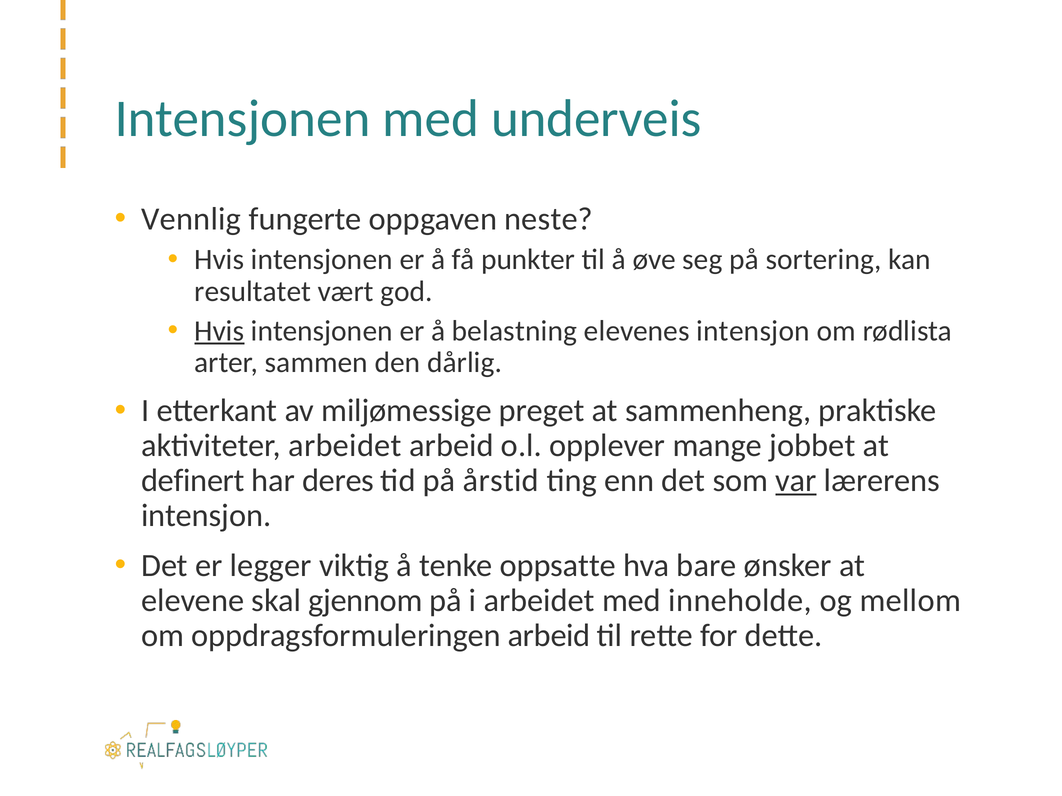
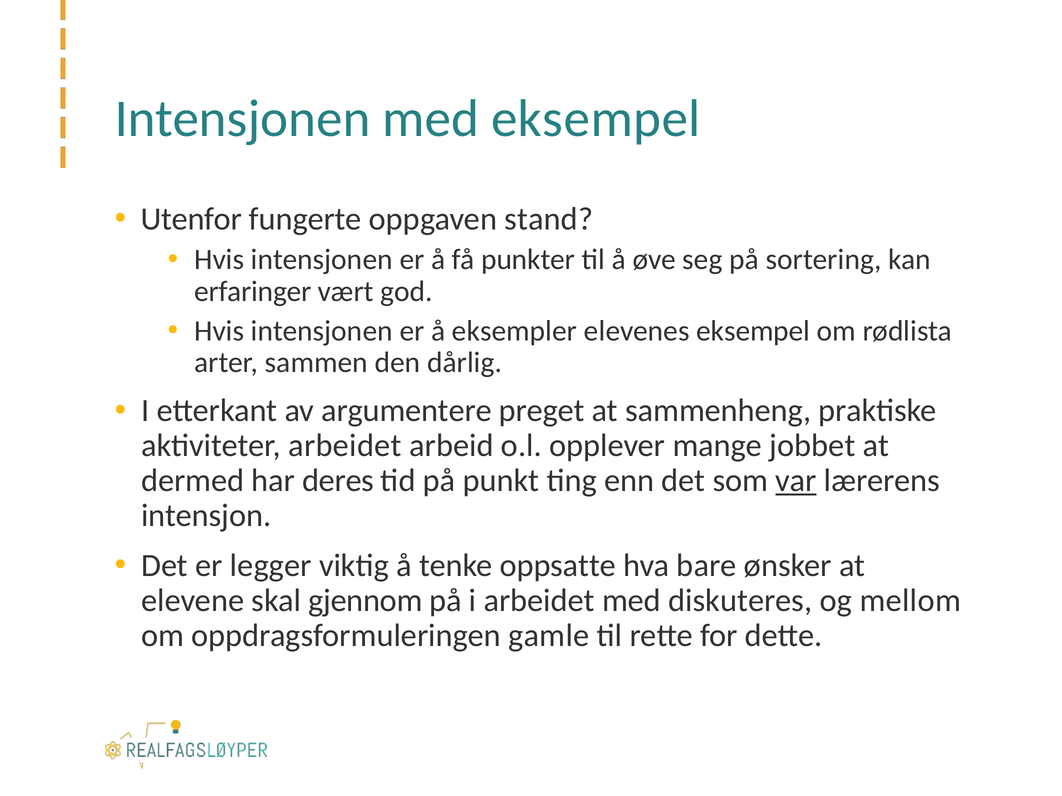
med underveis: underveis -> eksempel
Vennlig: Vennlig -> Utenfor
neste: neste -> stand
resultatet: resultatet -> erfaringer
Hvis at (219, 331) underline: present -> none
belastning: belastning -> eksempler
elevenes intensjon: intensjon -> eksempel
miljømessige: miljømessige -> argumentere
definert: definert -> dermed
årstid: årstid -> punkt
inneholde: inneholde -> diskuteres
oppdragsformuleringen arbeid: arbeid -> gamle
